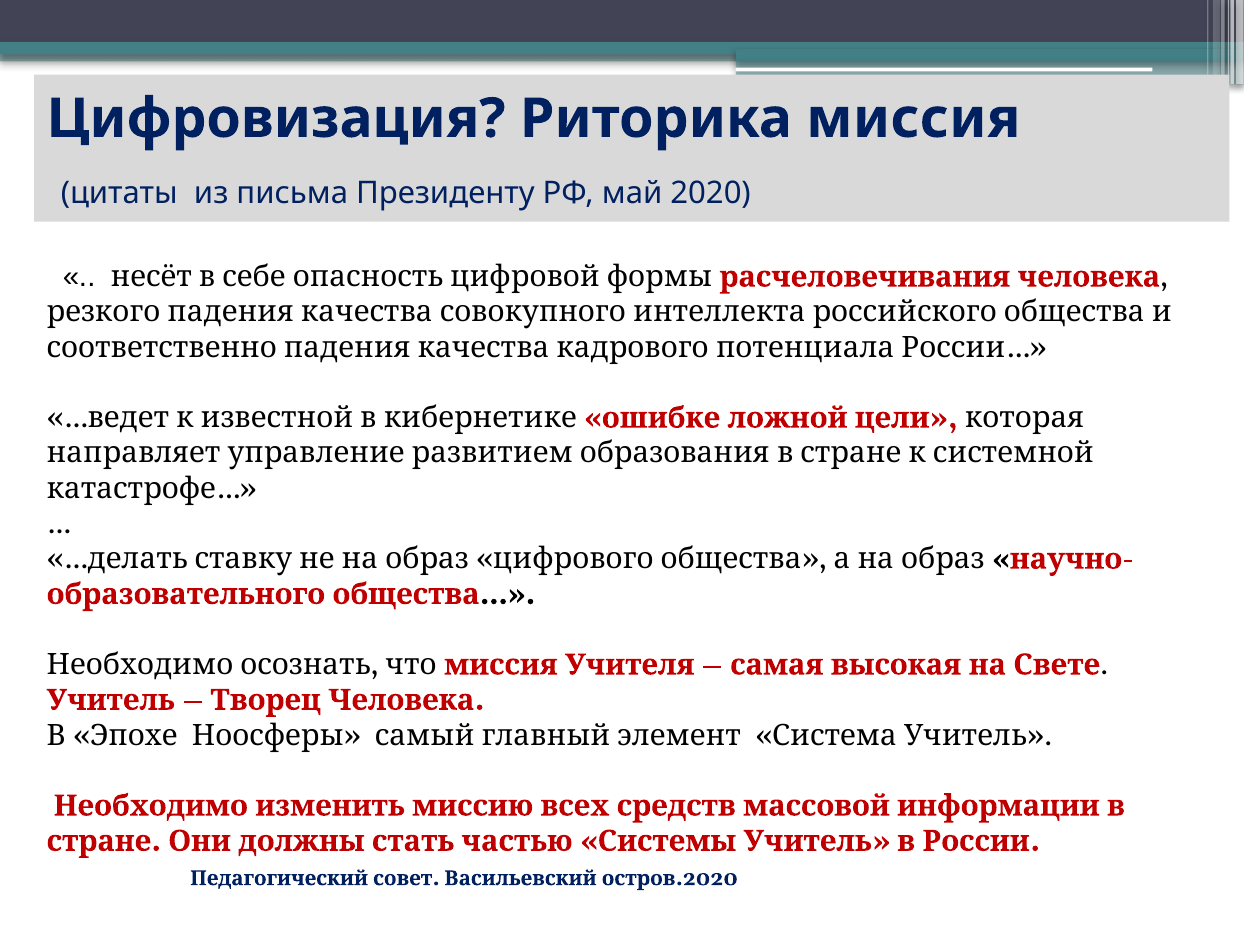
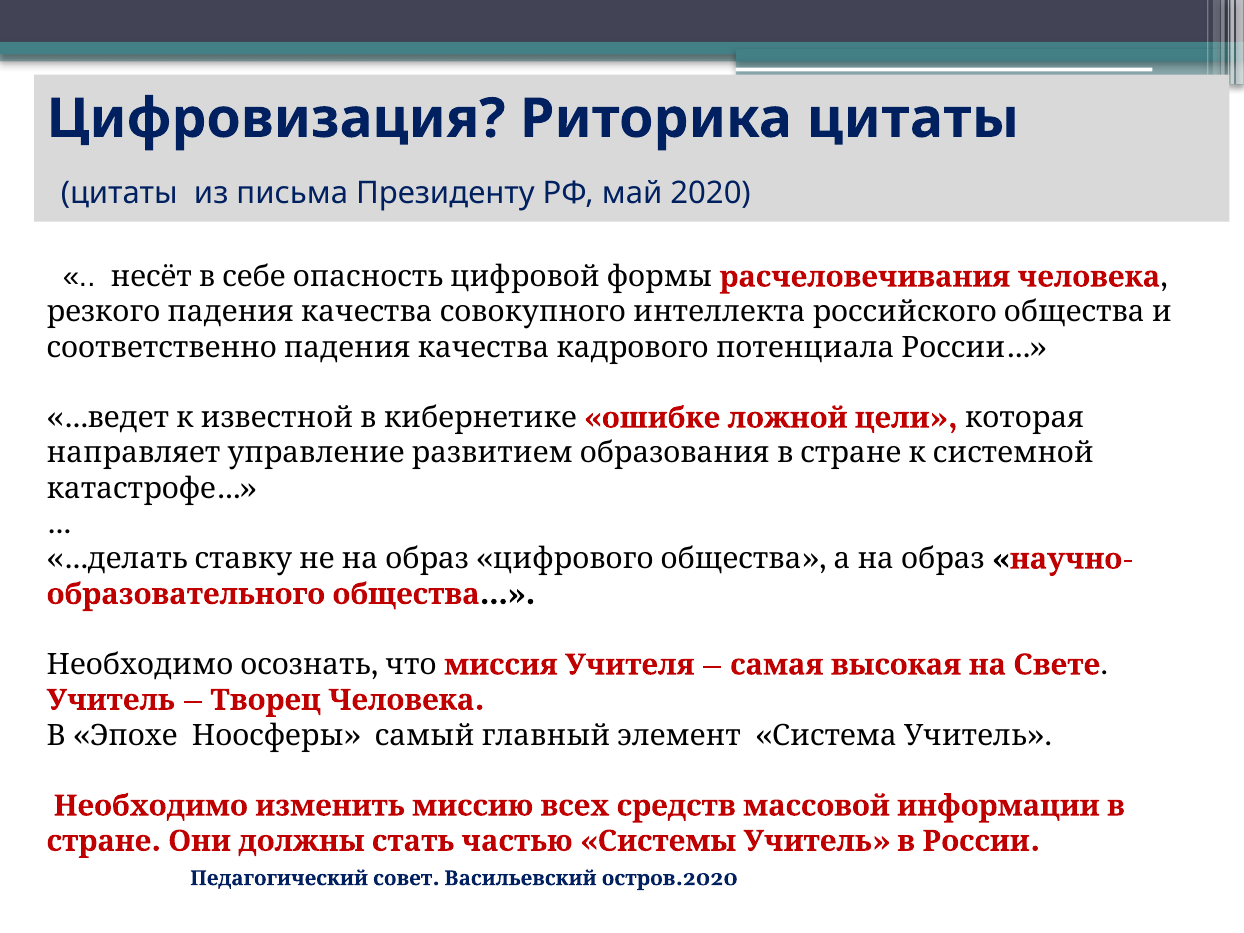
Риторика миссия: миссия -> цитаты
